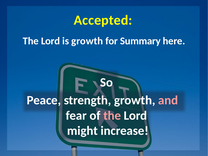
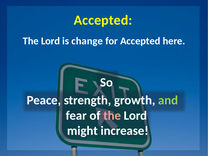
is growth: growth -> change
for Summary: Summary -> Accepted
and colour: pink -> light green
